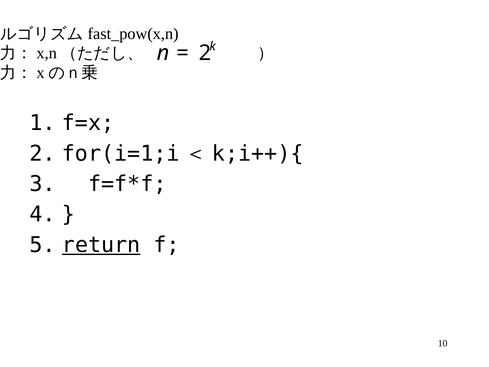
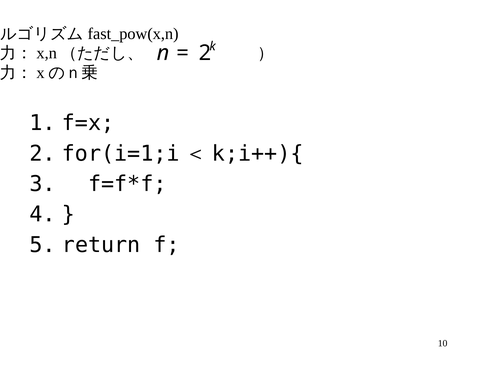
return underline: present -> none
